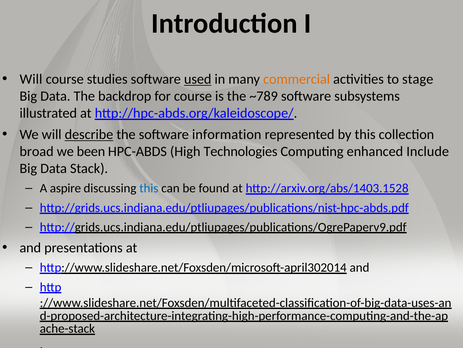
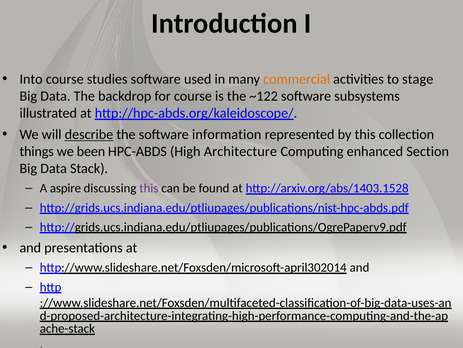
Will at (31, 79): Will -> Into
used underline: present -> none
~789: ~789 -> ~122
broad: broad -> things
Technologies: Technologies -> Architecture
Include: Include -> Section
this at (149, 188) colour: blue -> purple
